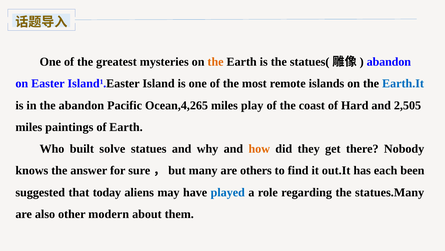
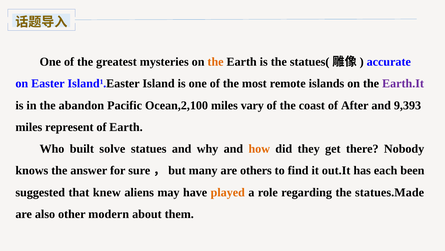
abandon at (389, 62): abandon -> accurate
Earth.It colour: blue -> purple
Ocean,4,265: Ocean,4,265 -> Ocean,2,100
play: play -> vary
Hard: Hard -> After
2,505: 2,505 -> 9,393
paintings: paintings -> represent
today: today -> knew
played colour: blue -> orange
statues.Many: statues.Many -> statues.Made
